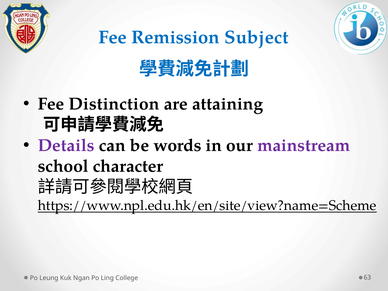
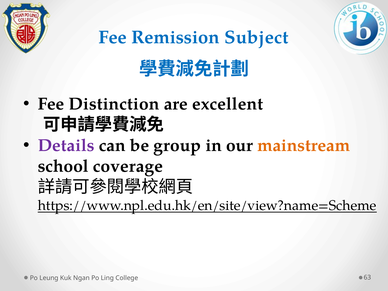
attaining: attaining -> excellent
words: words -> group
mainstream colour: purple -> orange
character: character -> coverage
